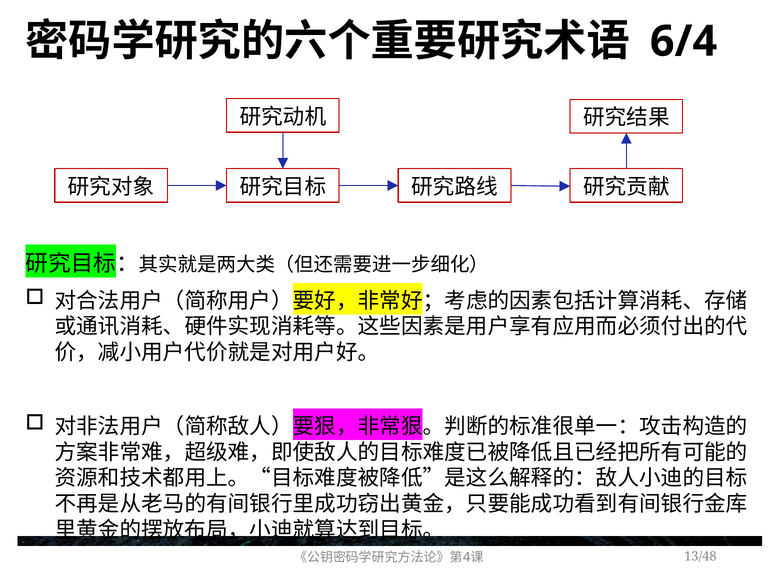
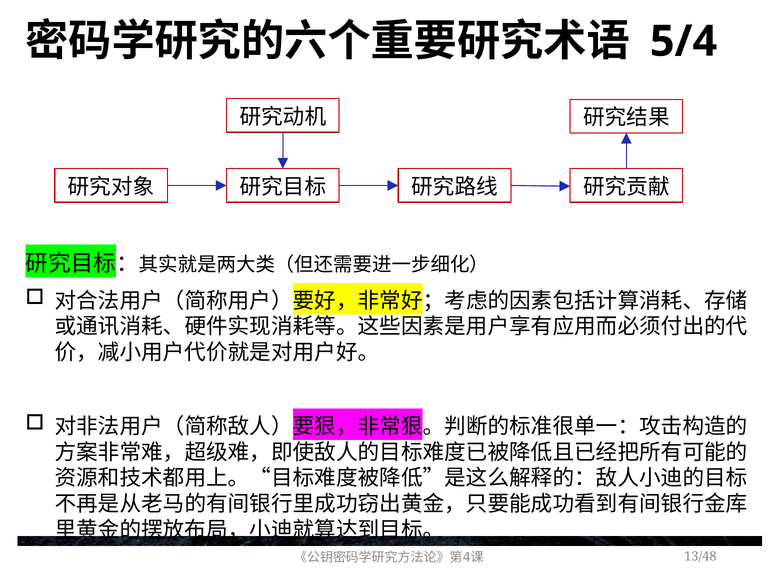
6/4: 6/4 -> 5/4
